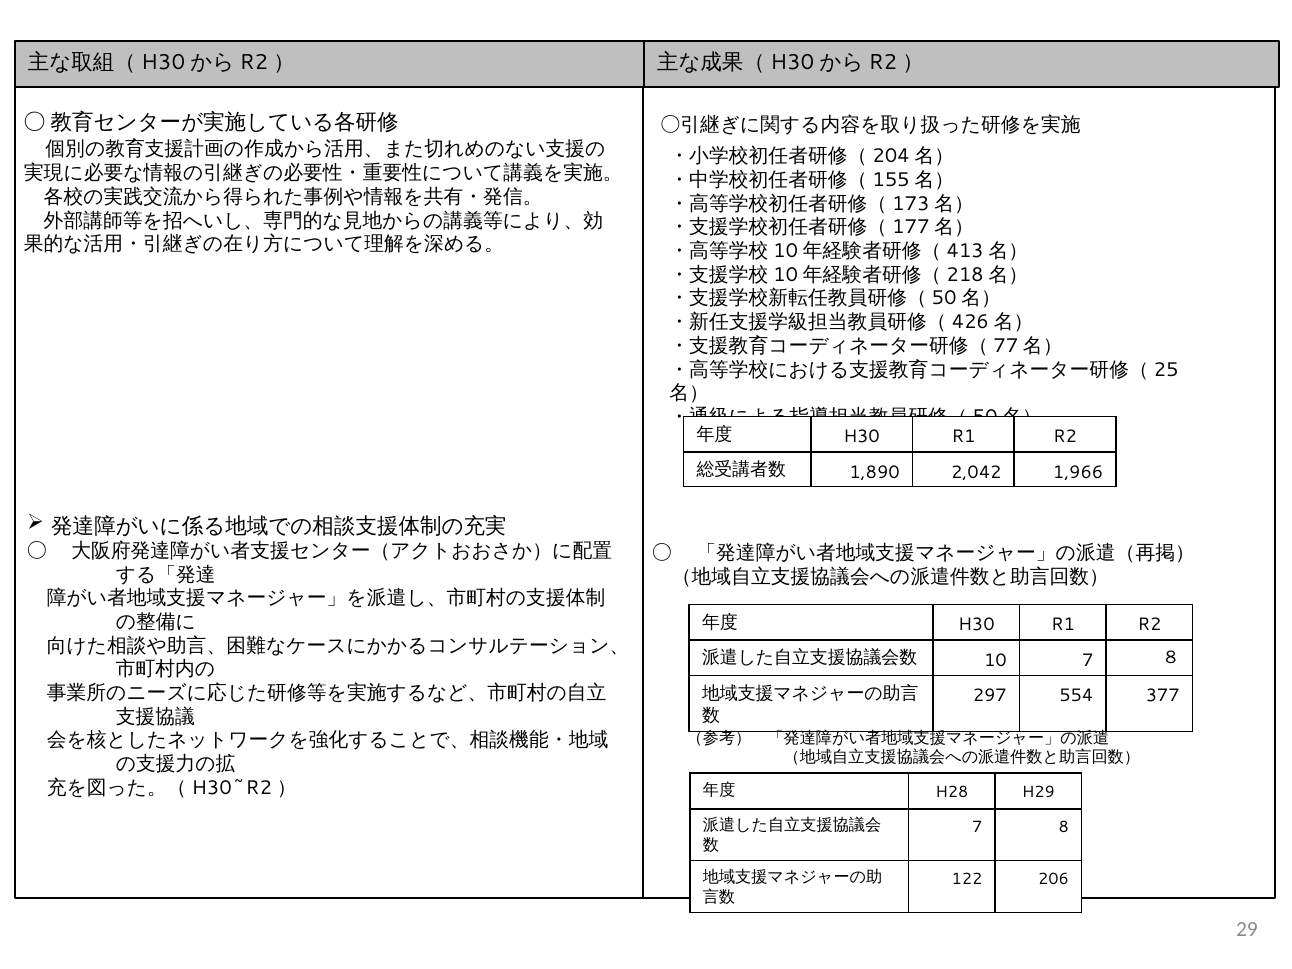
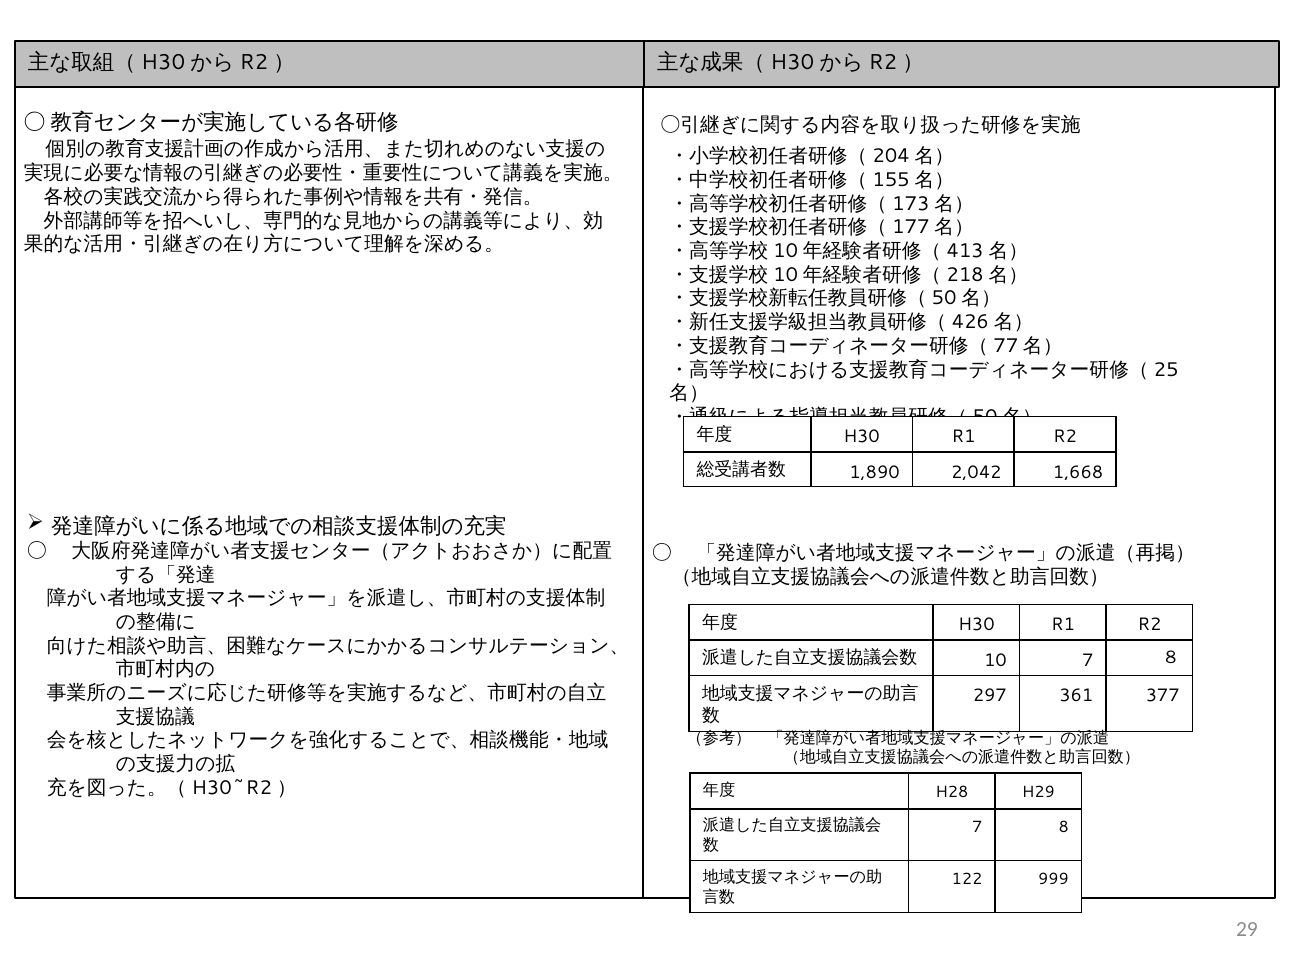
1,966: 1,966 -> 1,668
554: 554 -> 361
206: 206 -> 999
